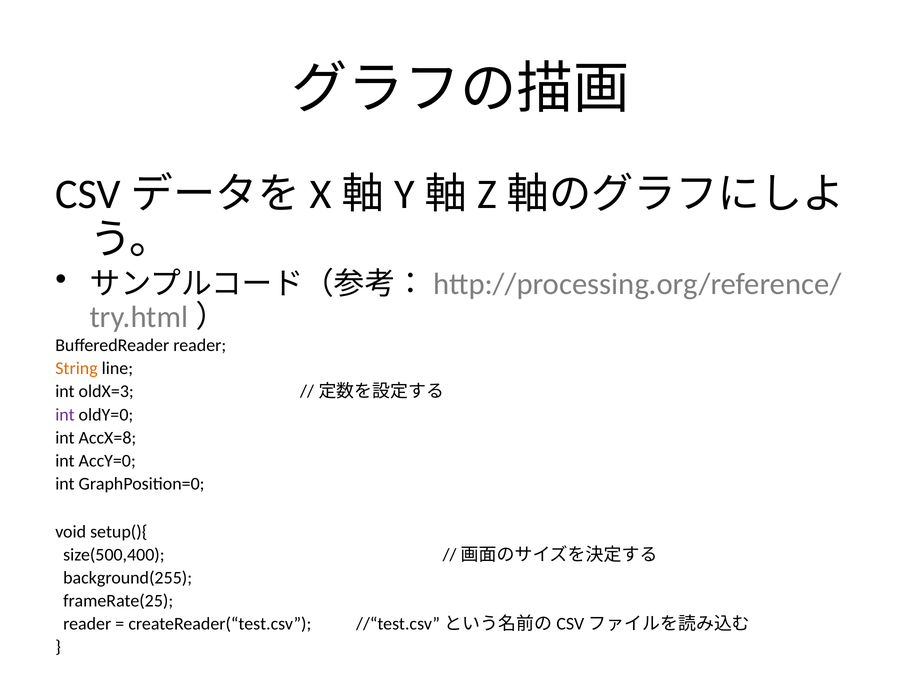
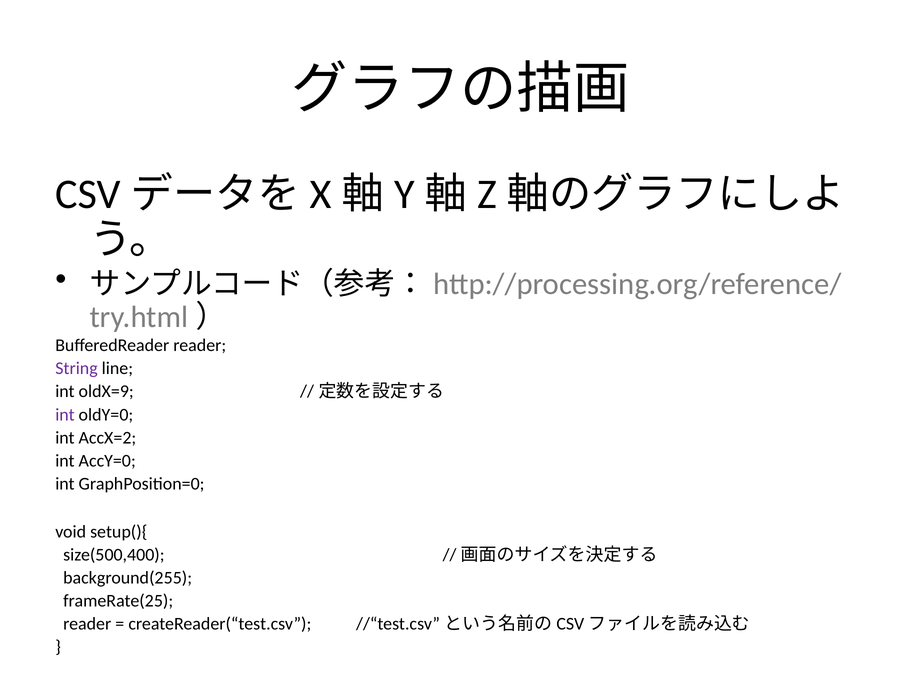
String colour: orange -> purple
oldX=3: oldX=3 -> oldX=9
AccX=8: AccX=8 -> AccX=2
